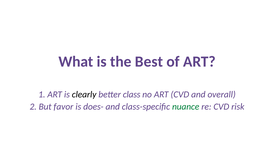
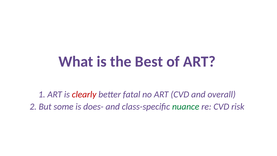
clearly colour: black -> red
class: class -> fatal
favor: favor -> some
